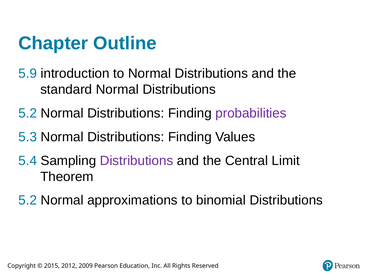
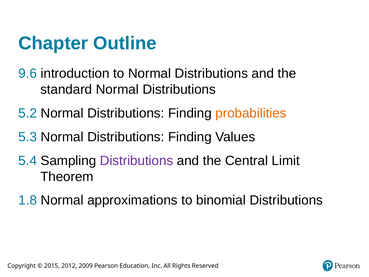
5.9: 5.9 -> 9.6
probabilities colour: purple -> orange
5.2 at (28, 200): 5.2 -> 1.8
